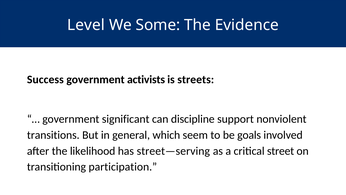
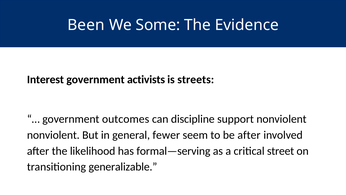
Level: Level -> Been
Success: Success -> Interest
significant: significant -> outcomes
transitions at (53, 135): transitions -> nonviolent
which: which -> fewer
be goals: goals -> after
street—serving: street—serving -> formal—serving
participation: participation -> generalizable
